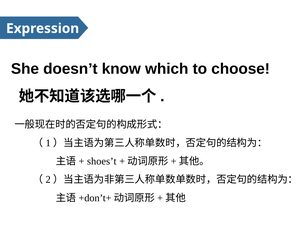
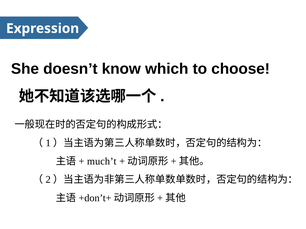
shoes’t: shoes’t -> much’t
